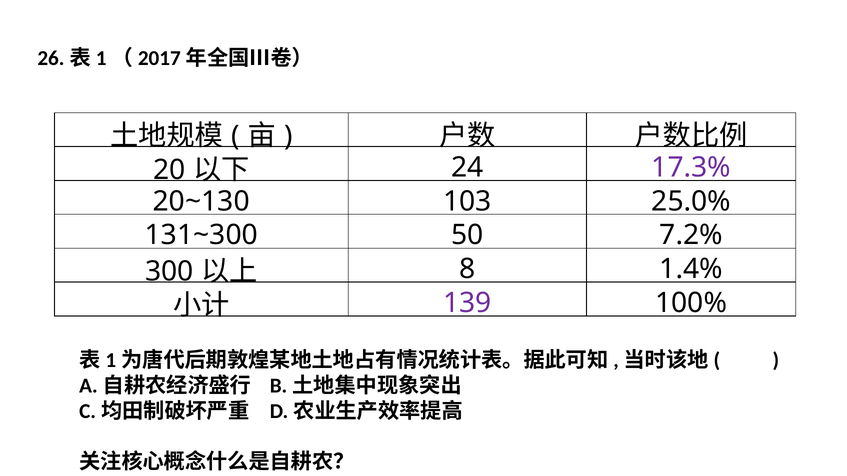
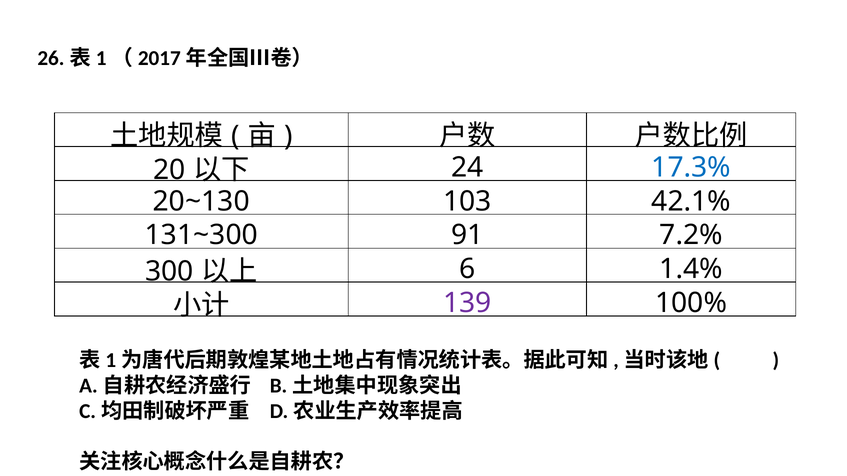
17.3% colour: purple -> blue
25.0%: 25.0% -> 42.1%
50: 50 -> 91
8: 8 -> 6
